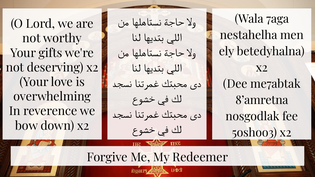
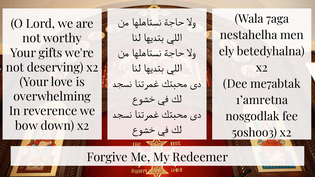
8’amretna: 8’amretna -> 1’amretna
